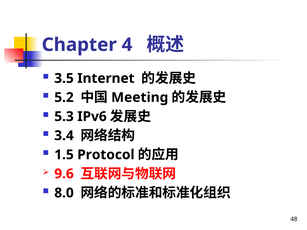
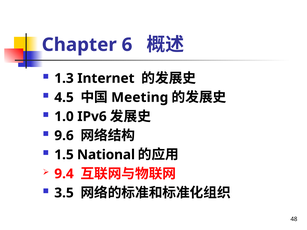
4: 4 -> 6
3.5: 3.5 -> 1.3
5.2: 5.2 -> 4.5
5.3: 5.3 -> 1.0
3.4: 3.4 -> 9.6
Protocol: Protocol -> National
9.6: 9.6 -> 9.4
8.0: 8.0 -> 3.5
